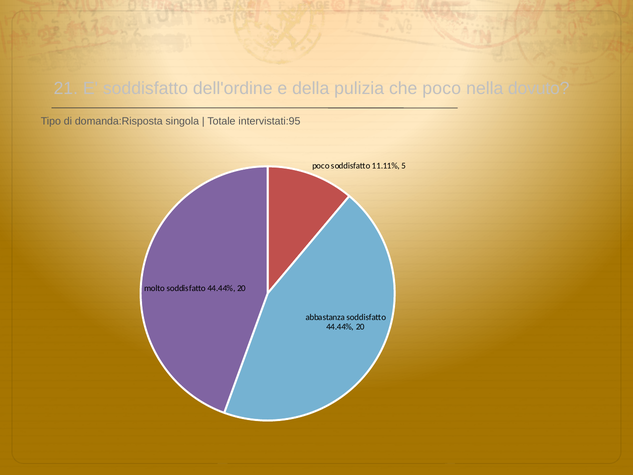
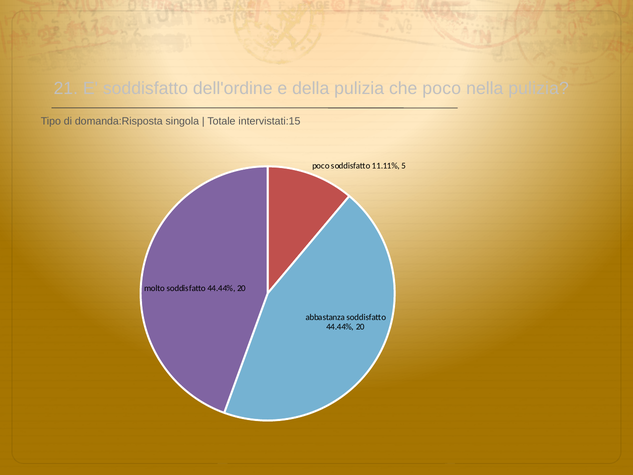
nella dovuto: dovuto -> pulizia
intervistati:95: intervistati:95 -> intervistati:15
